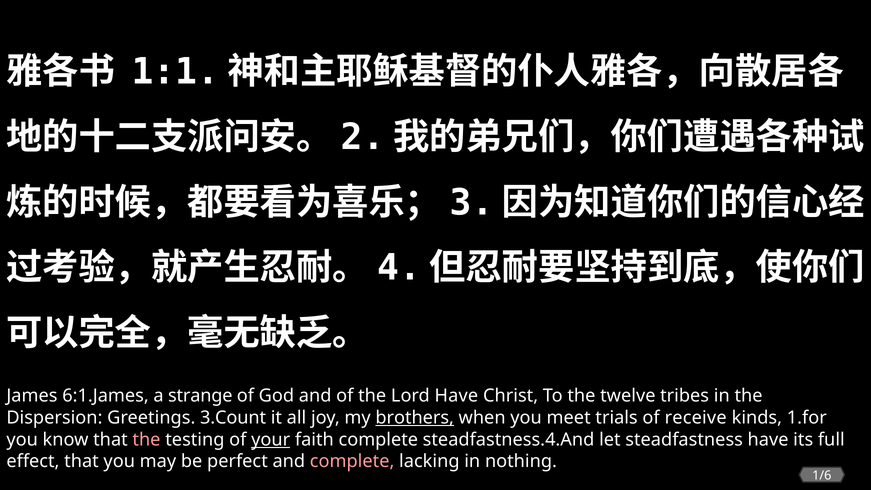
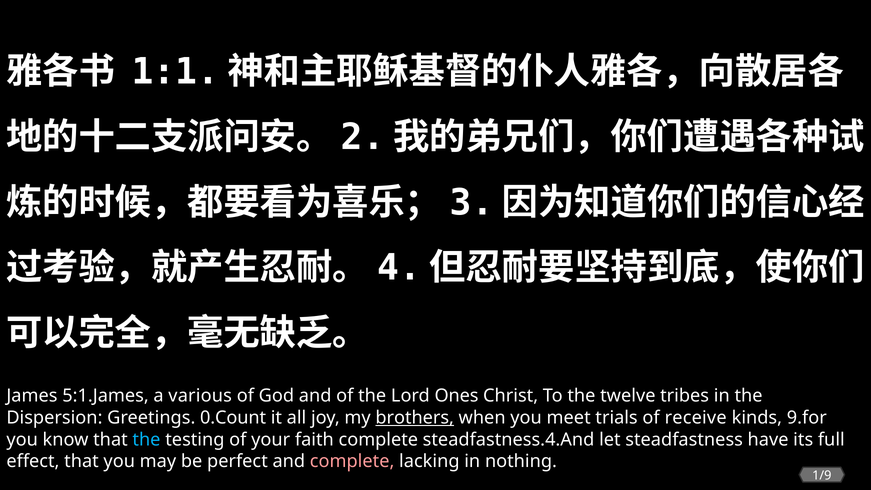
6:1.James: 6:1.James -> 5:1.James
strange: strange -> various
Lord Have: Have -> Ones
3.Count: 3.Count -> 0.Count
1.for: 1.for -> 9.for
the at (146, 439) colour: pink -> light blue
your underline: present -> none
1/6: 1/6 -> 1/9
